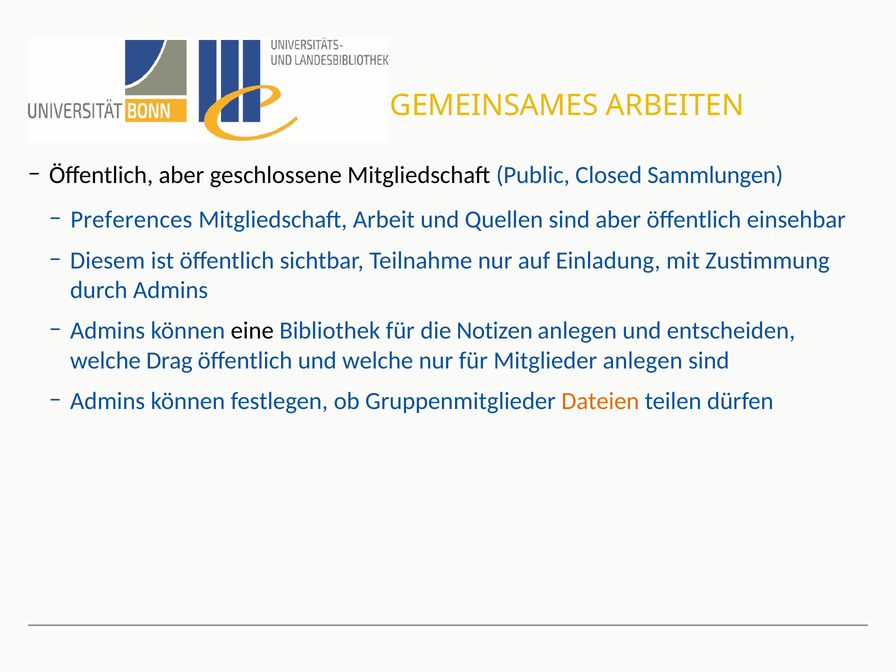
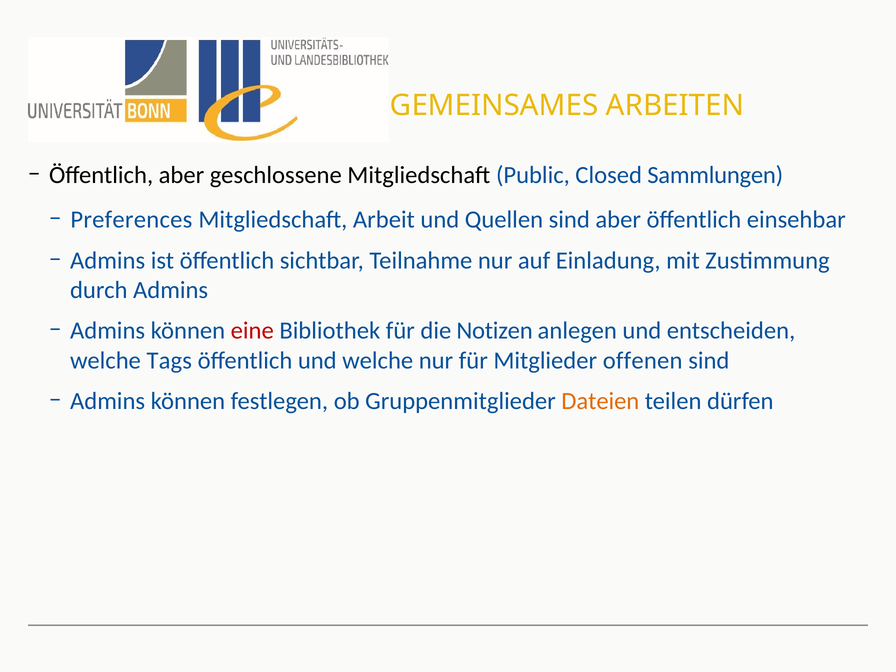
Diesem at (108, 260): Diesem -> Admins
eine colour: black -> red
Drag: Drag -> Tags
Mitglieder anlegen: anlegen -> offenen
